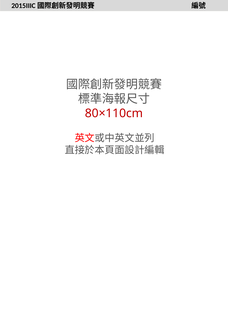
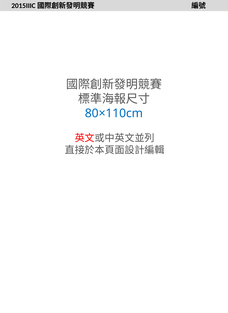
80×110cm colour: red -> blue
